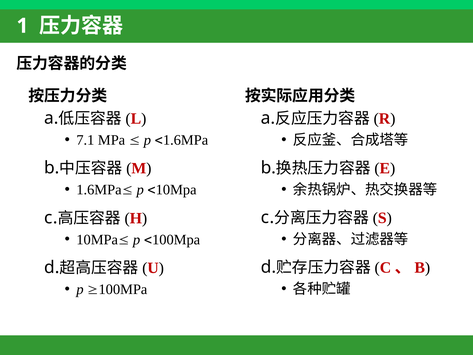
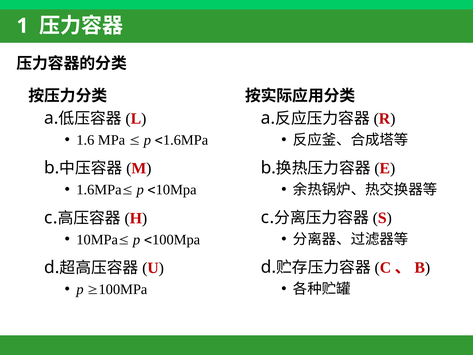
7.1: 7.1 -> 1.6
